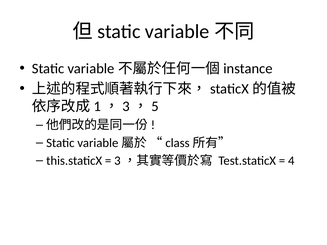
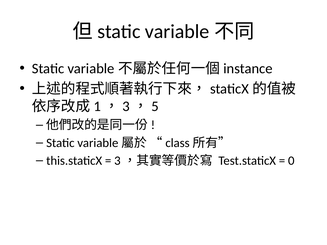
4: 4 -> 0
